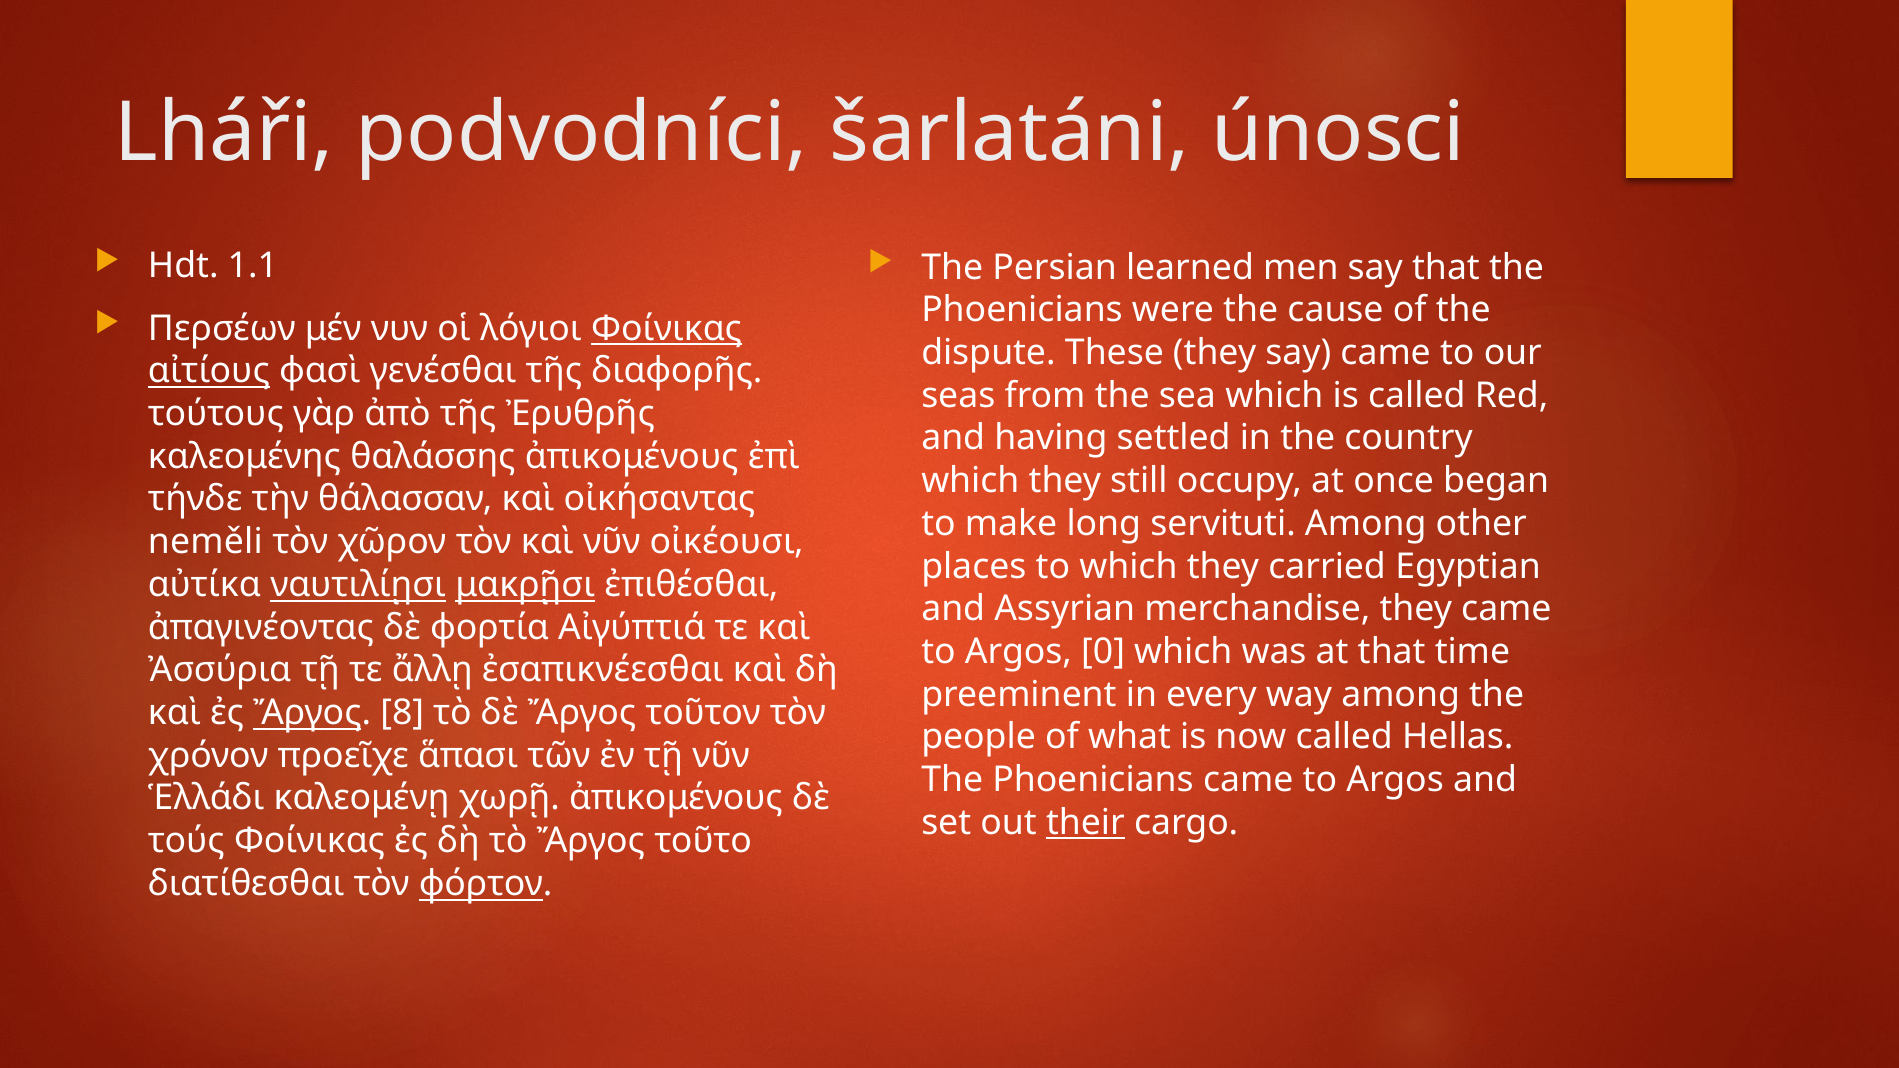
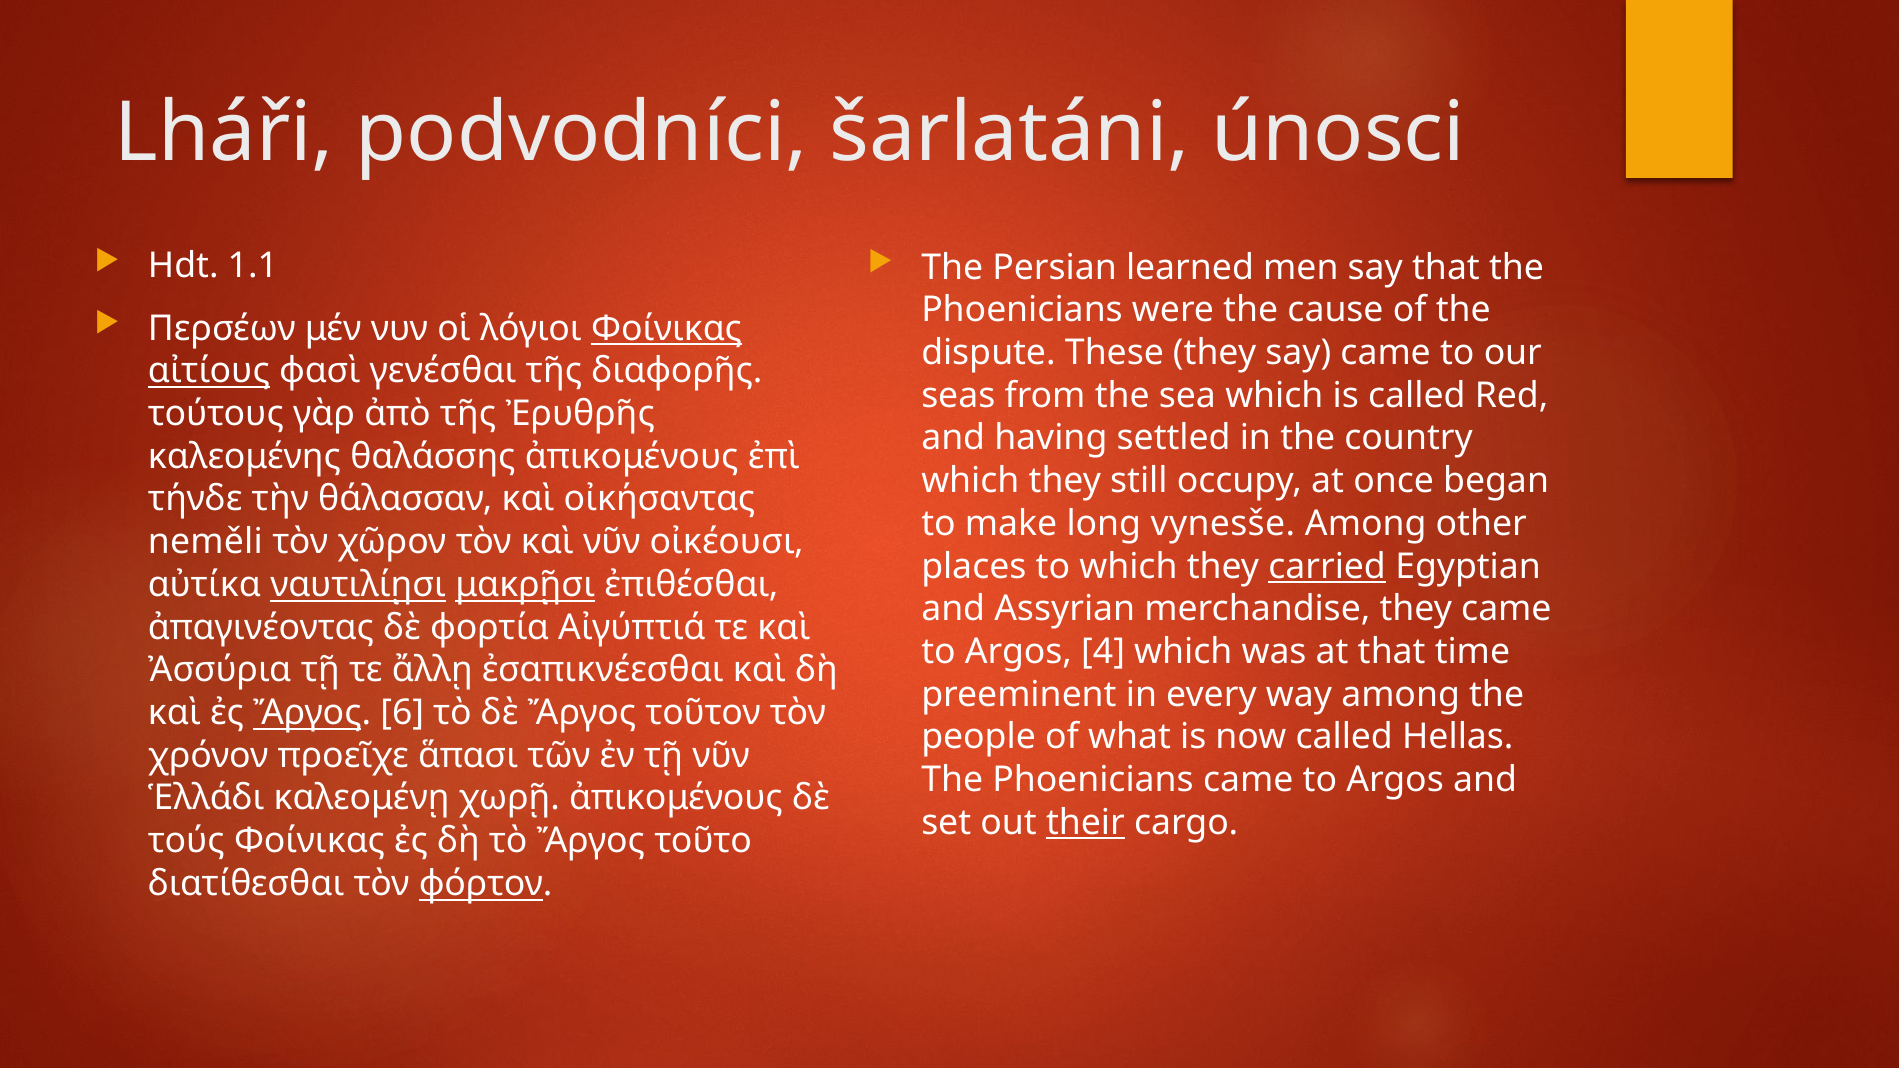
servituti: servituti -> vynesše
carried underline: none -> present
0: 0 -> 4
8: 8 -> 6
